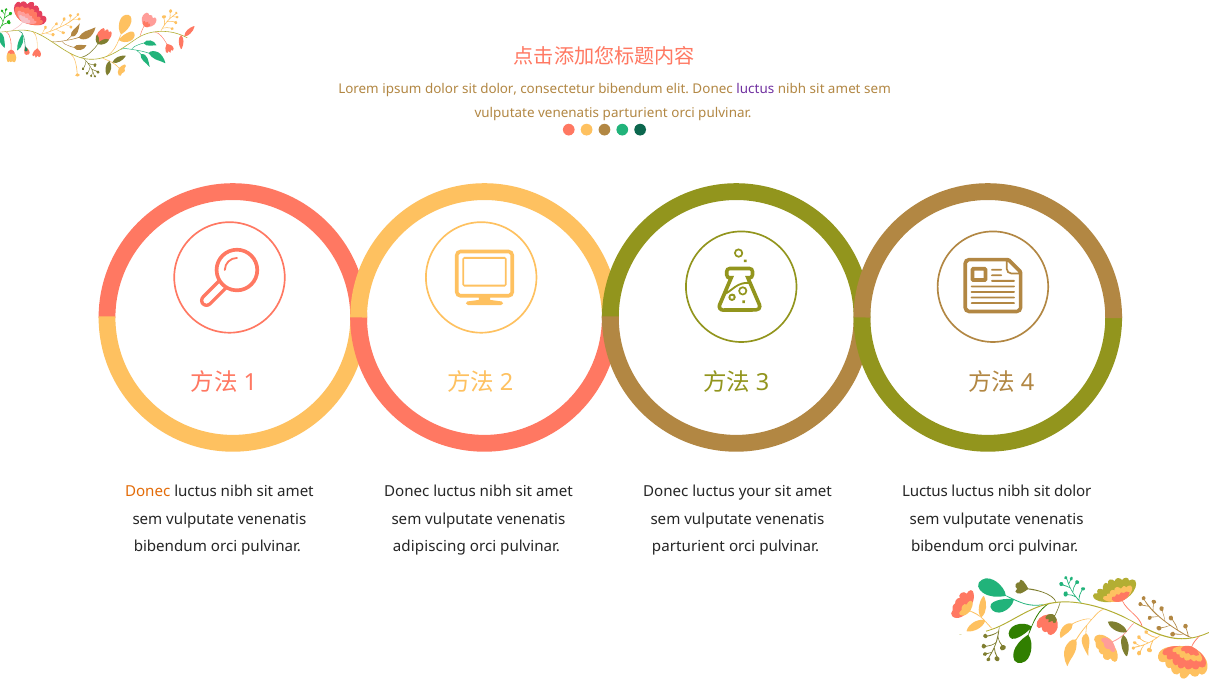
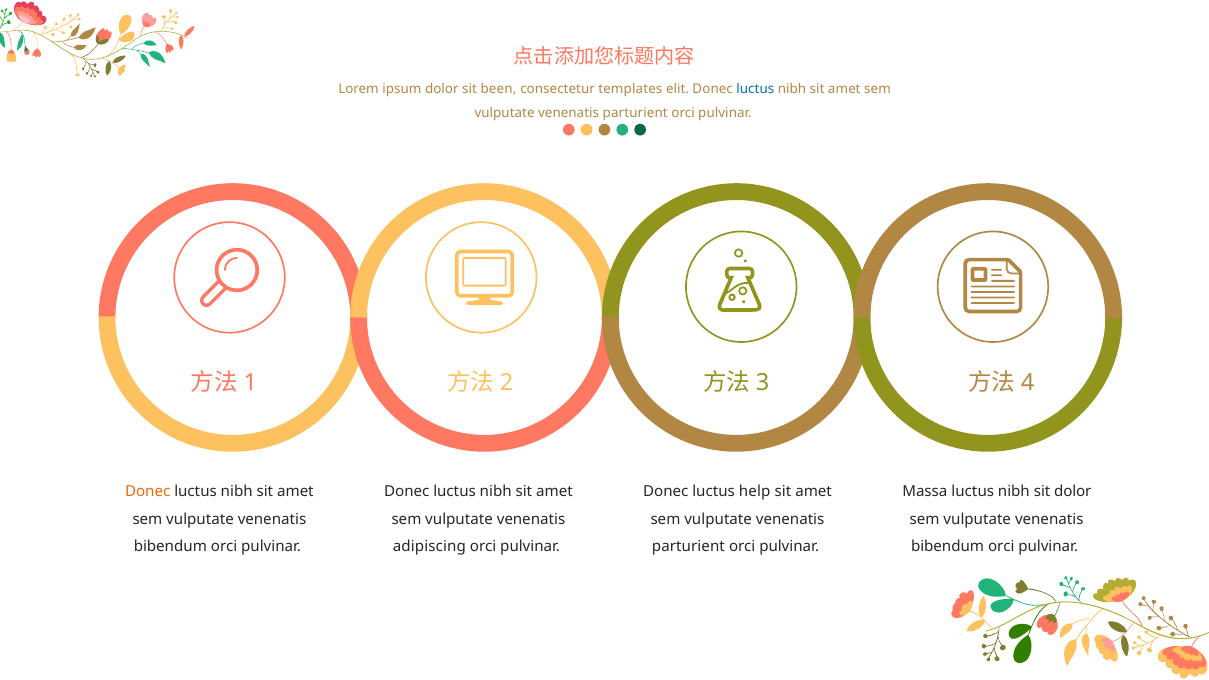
dolor sit dolor: dolor -> been
consectetur bibendum: bibendum -> templates
luctus at (755, 89) colour: purple -> blue
your: your -> help
Luctus at (925, 492): Luctus -> Massa
